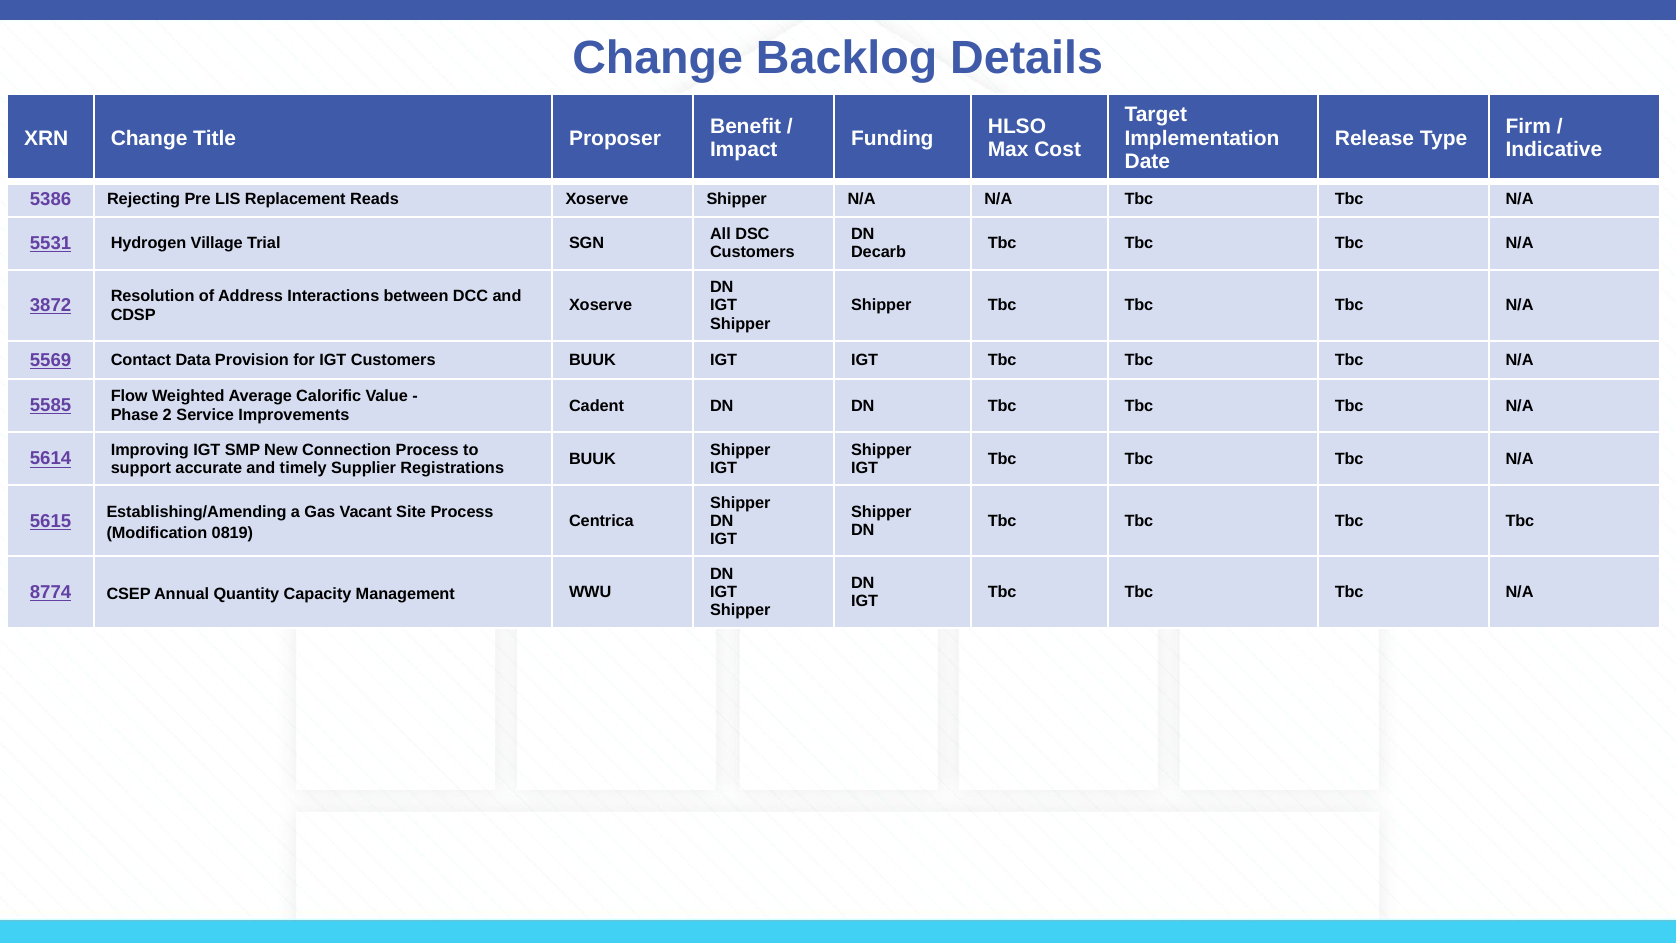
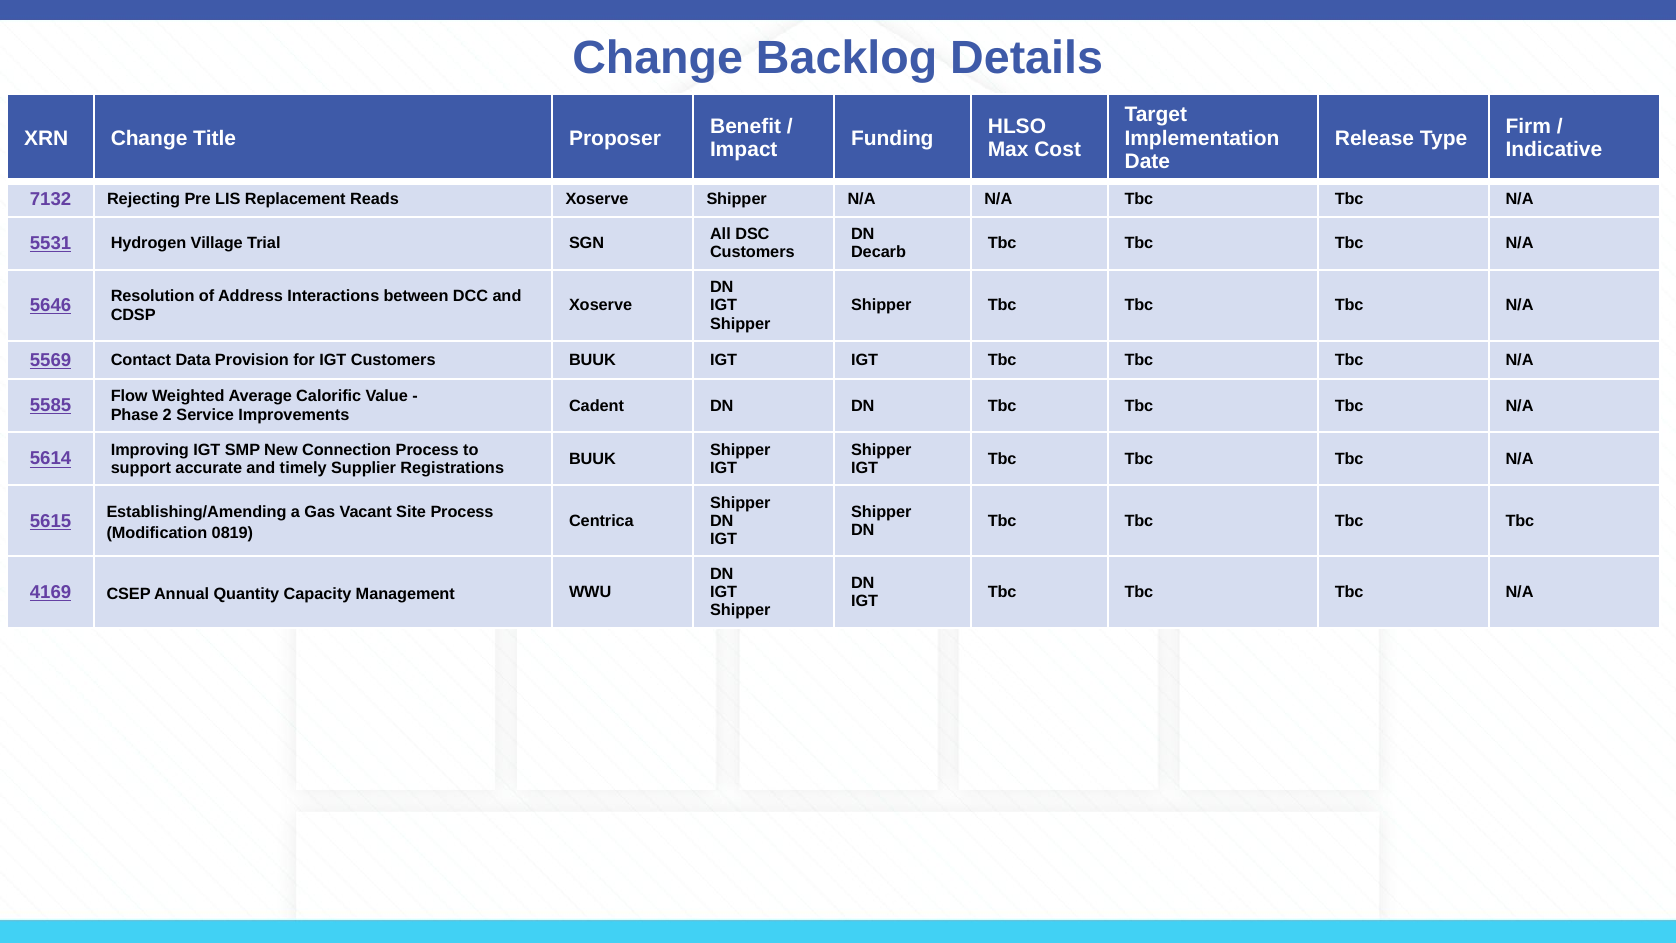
5386: 5386 -> 7132
3872: 3872 -> 5646
8774: 8774 -> 4169
